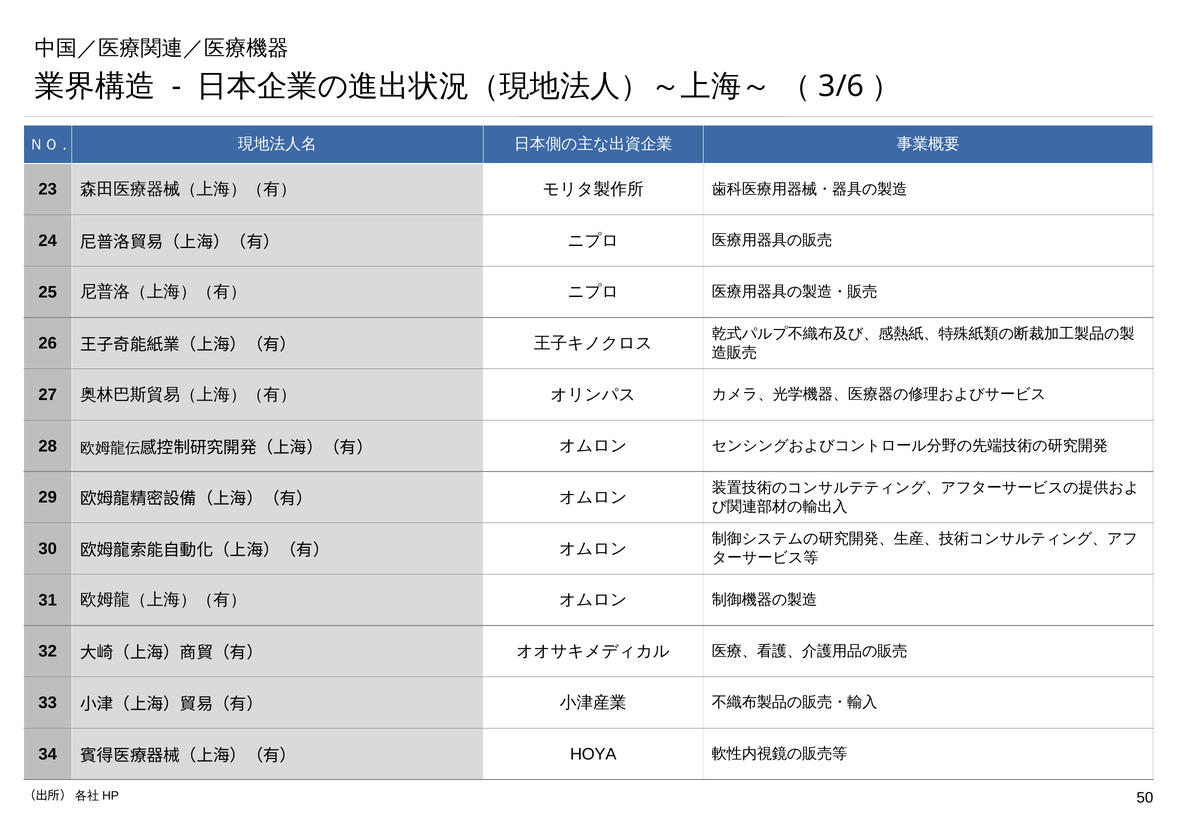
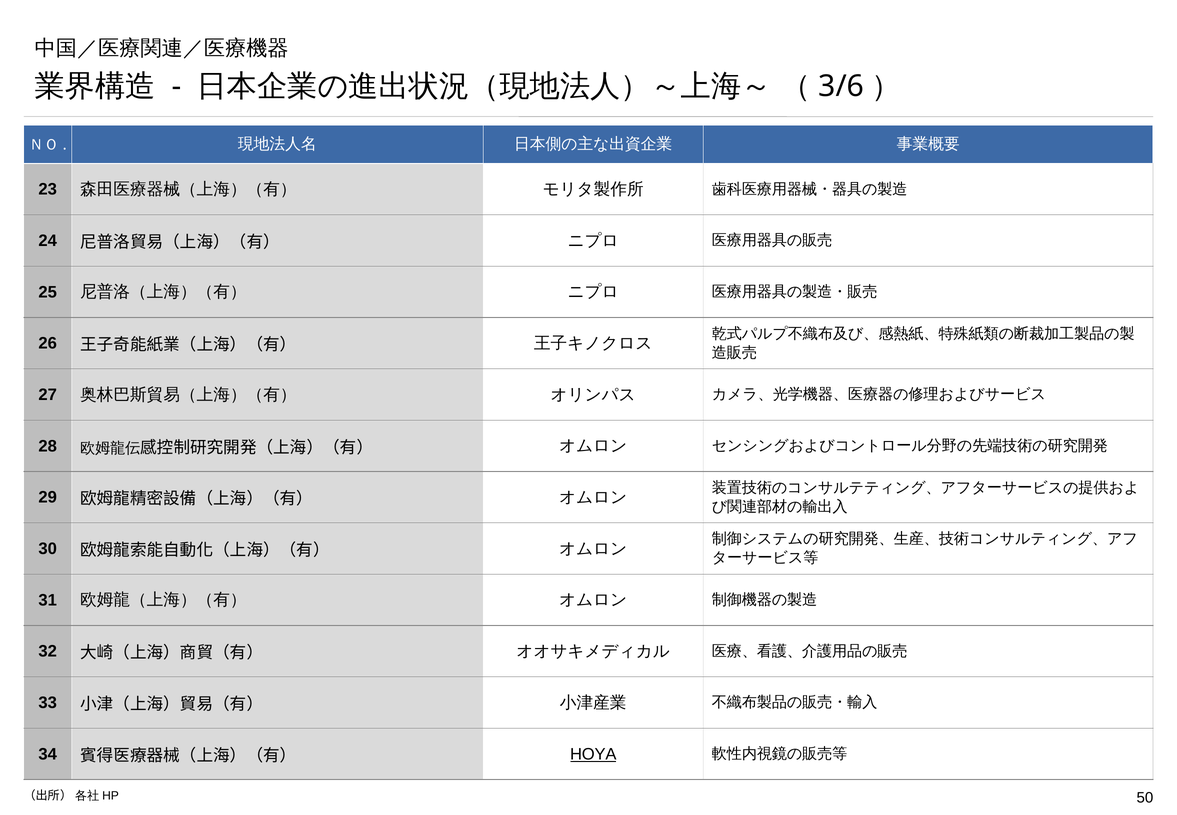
HOYA underline: none -> present
